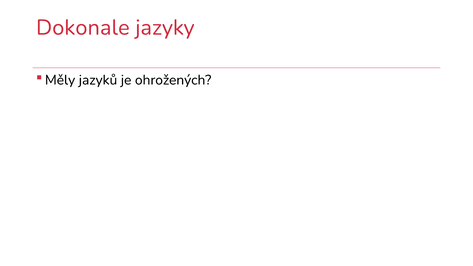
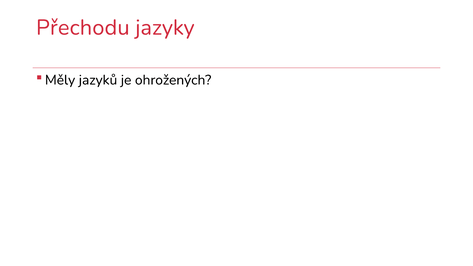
Dokonale: Dokonale -> Přechodu
